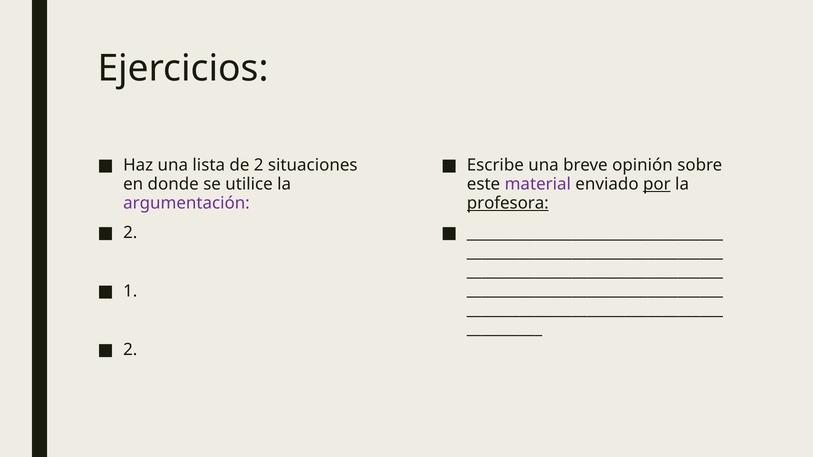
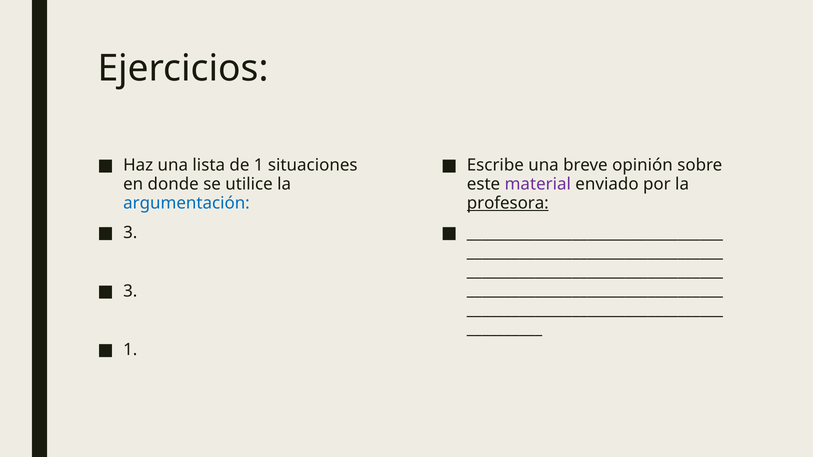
de 2: 2 -> 1
por underline: present -> none
argumentación colour: purple -> blue
2 at (130, 233): 2 -> 3
1 at (130, 291): 1 -> 3
2 at (130, 350): 2 -> 1
